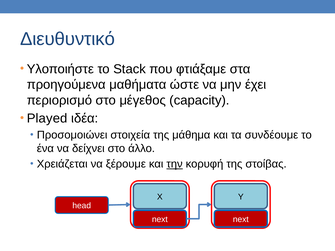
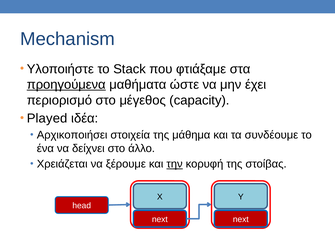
Διευθυντικό: Διευθυντικό -> Mechanism
προηγούμενα underline: none -> present
Προσομοιώνει: Προσομοιώνει -> Αρχικοποιήσει
